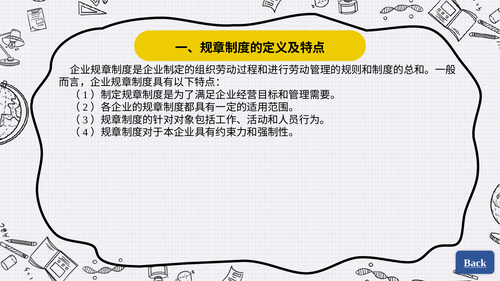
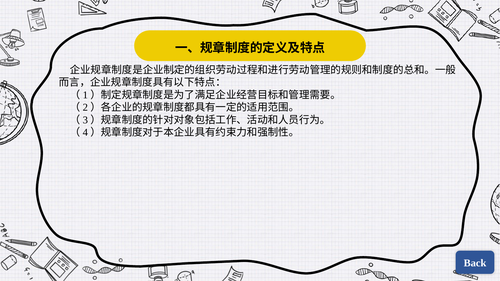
Back underline: present -> none
